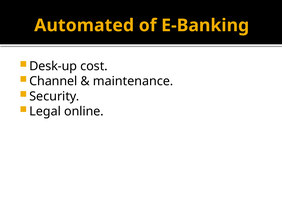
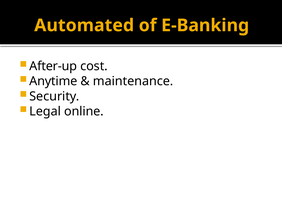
Desk-up: Desk-up -> After-up
Channel: Channel -> Anytime
